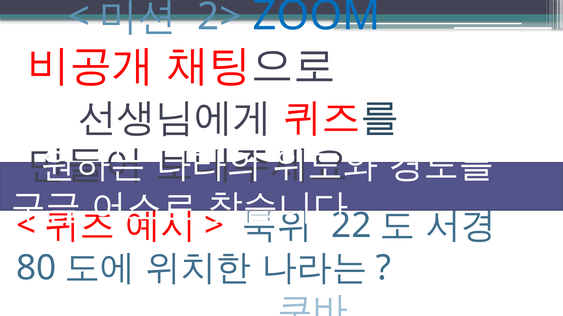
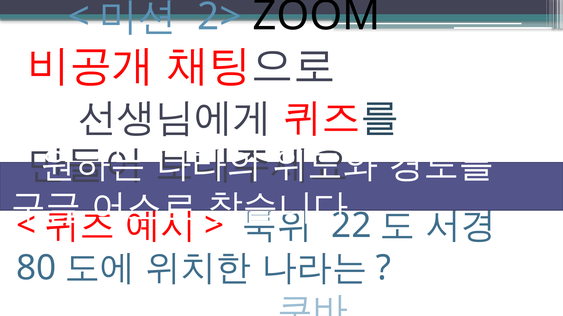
ZOOM colour: blue -> black
